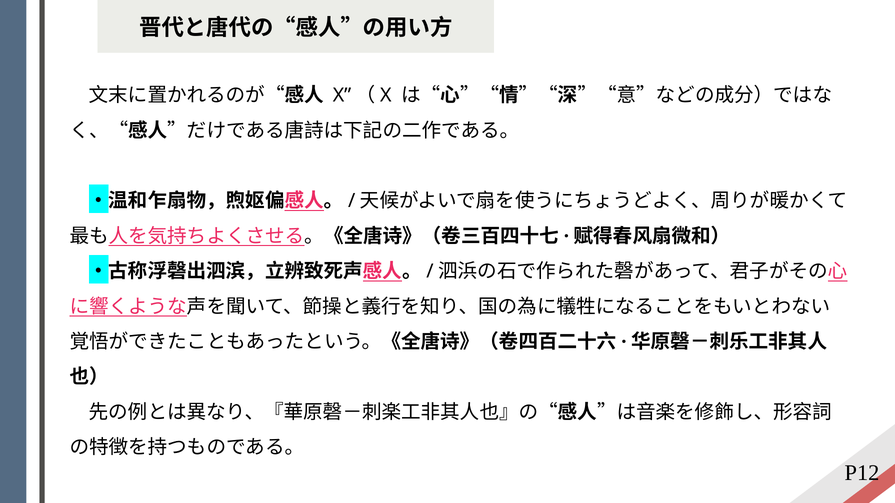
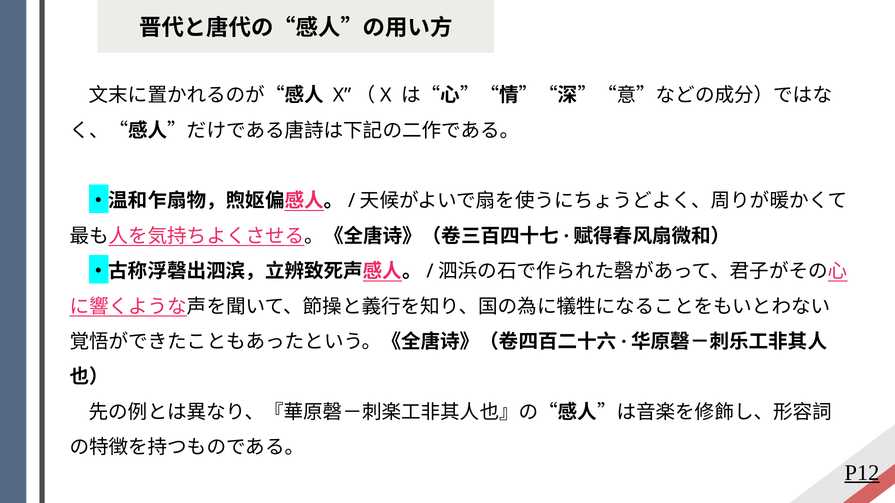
P12 underline: none -> present
